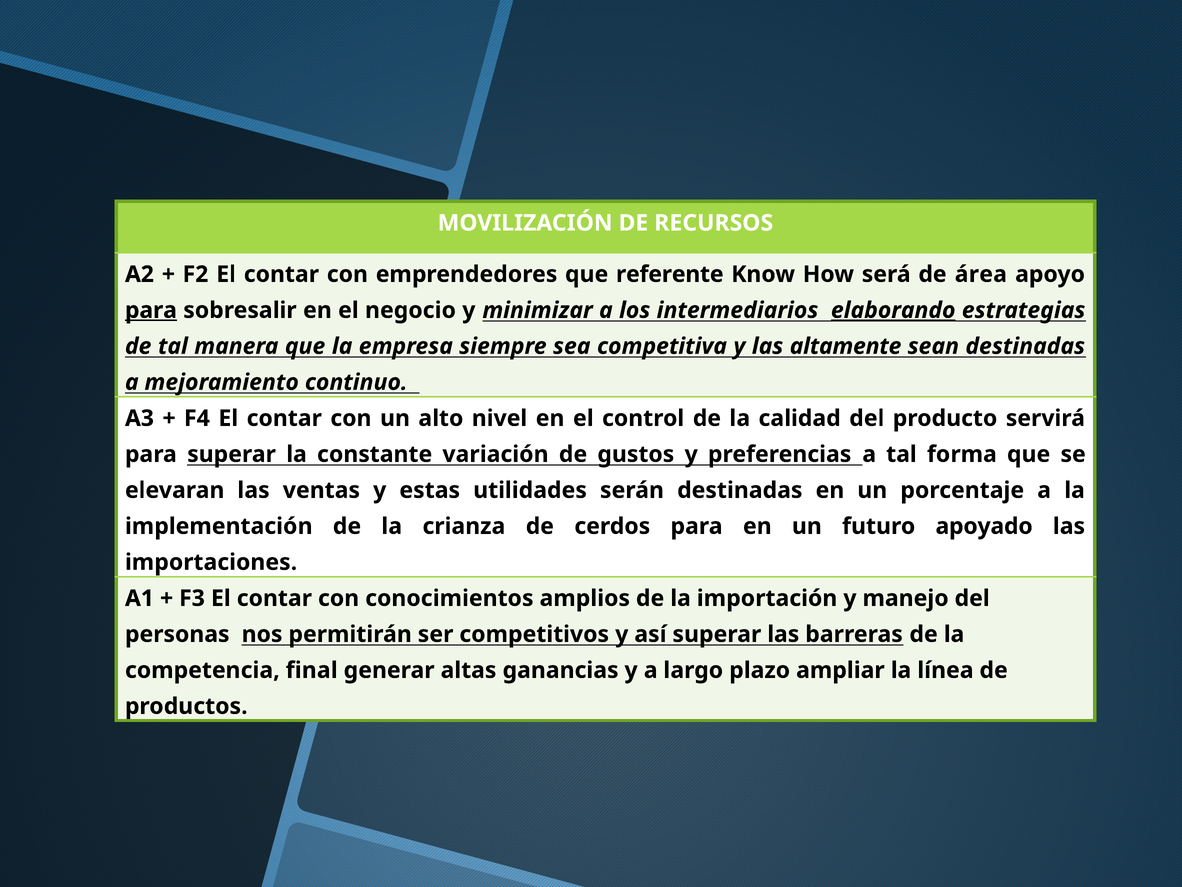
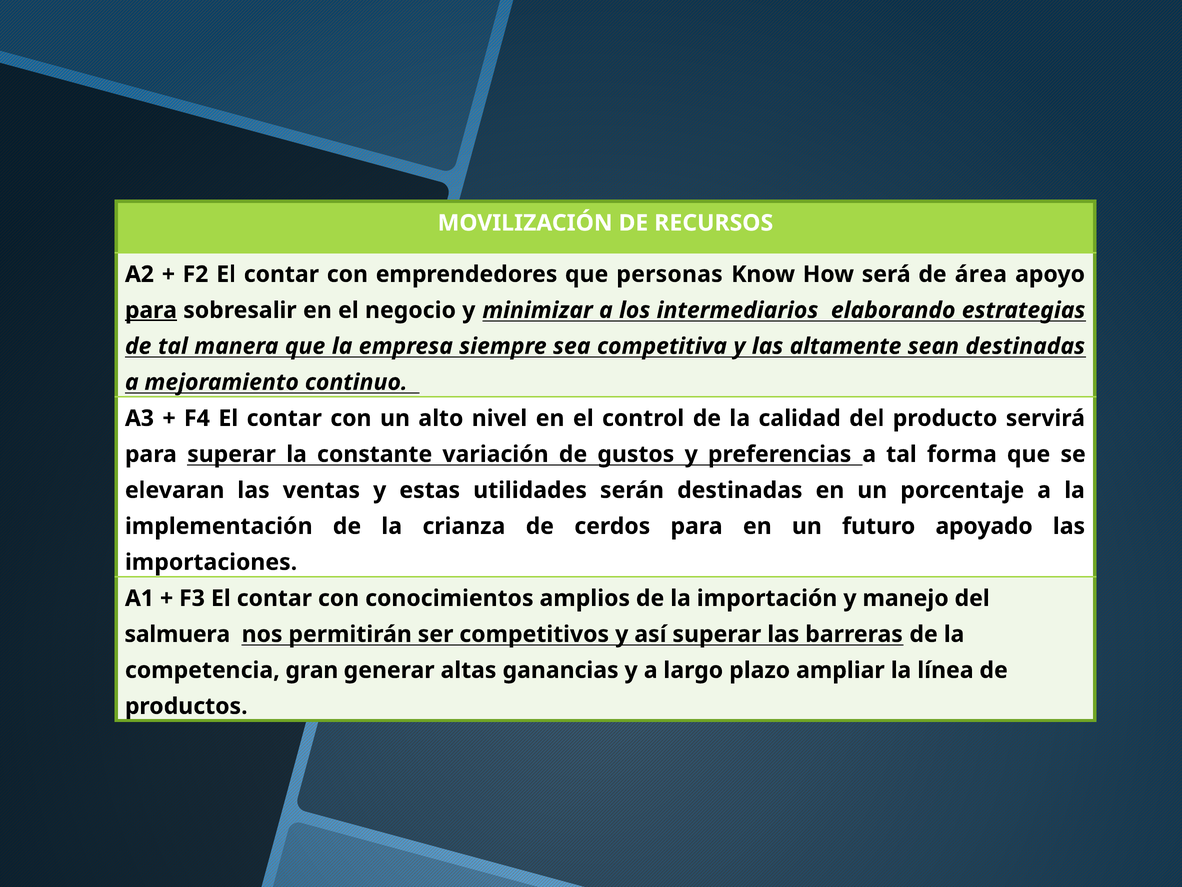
referente: referente -> personas
elaborando underline: present -> none
personas: personas -> salmuera
final: final -> gran
